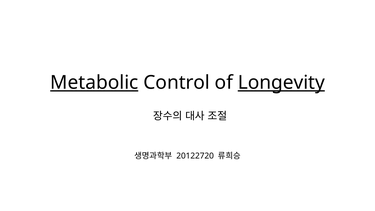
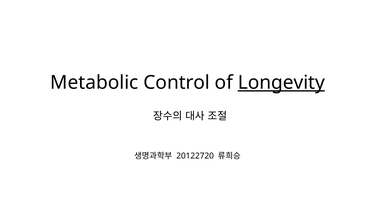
Metabolic underline: present -> none
